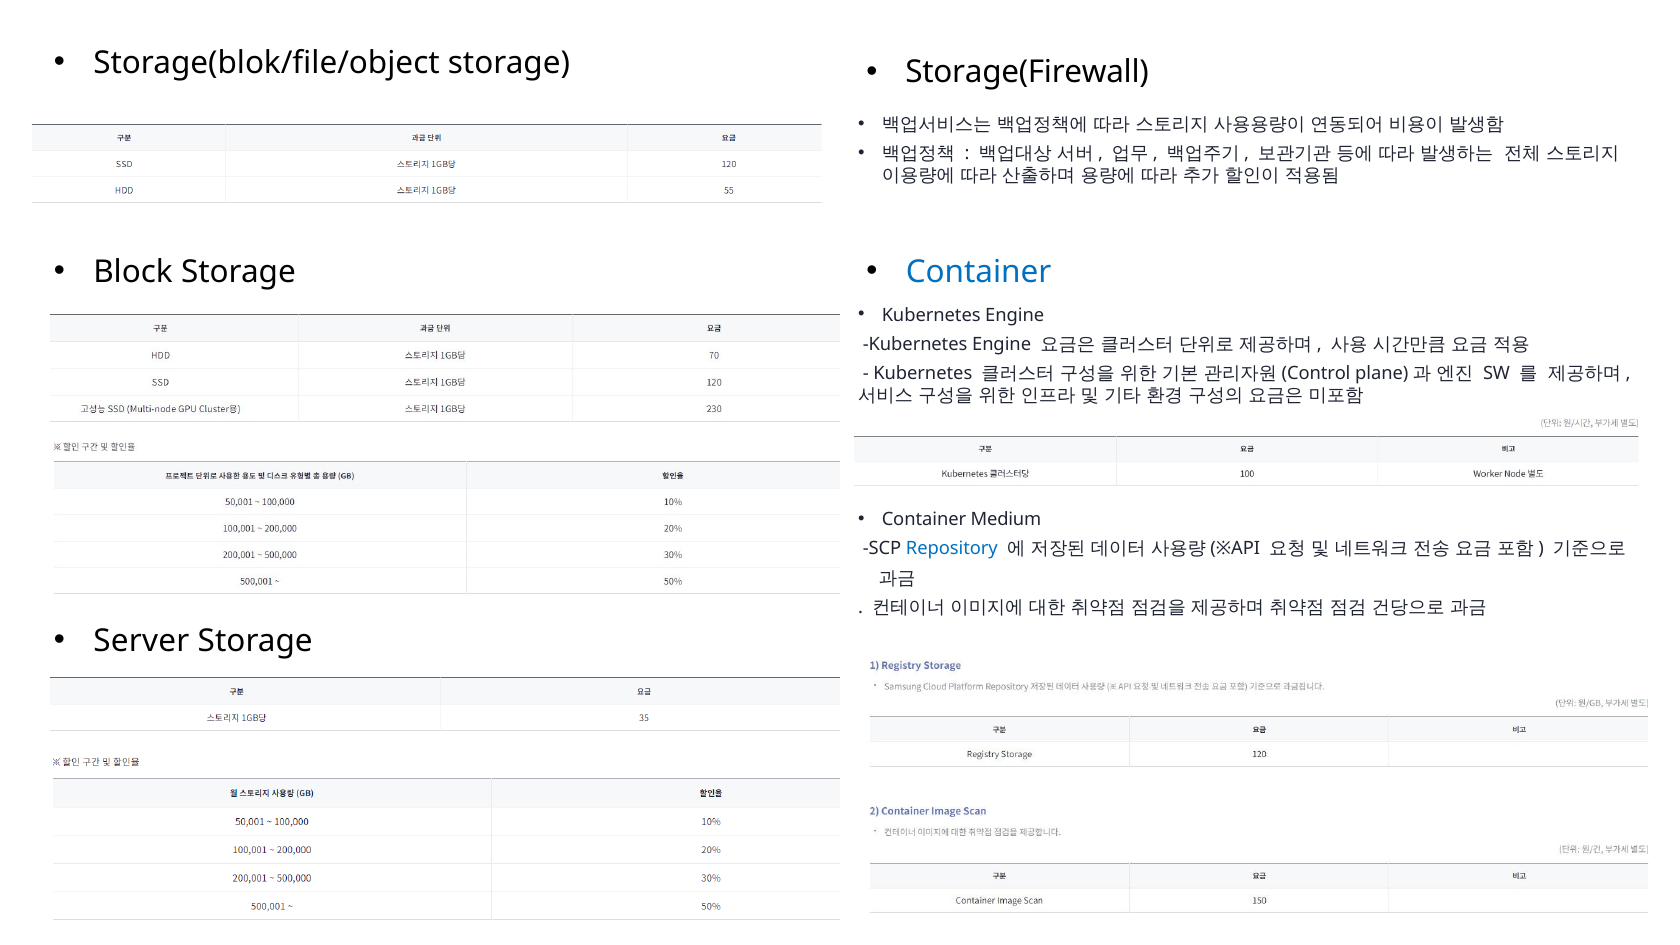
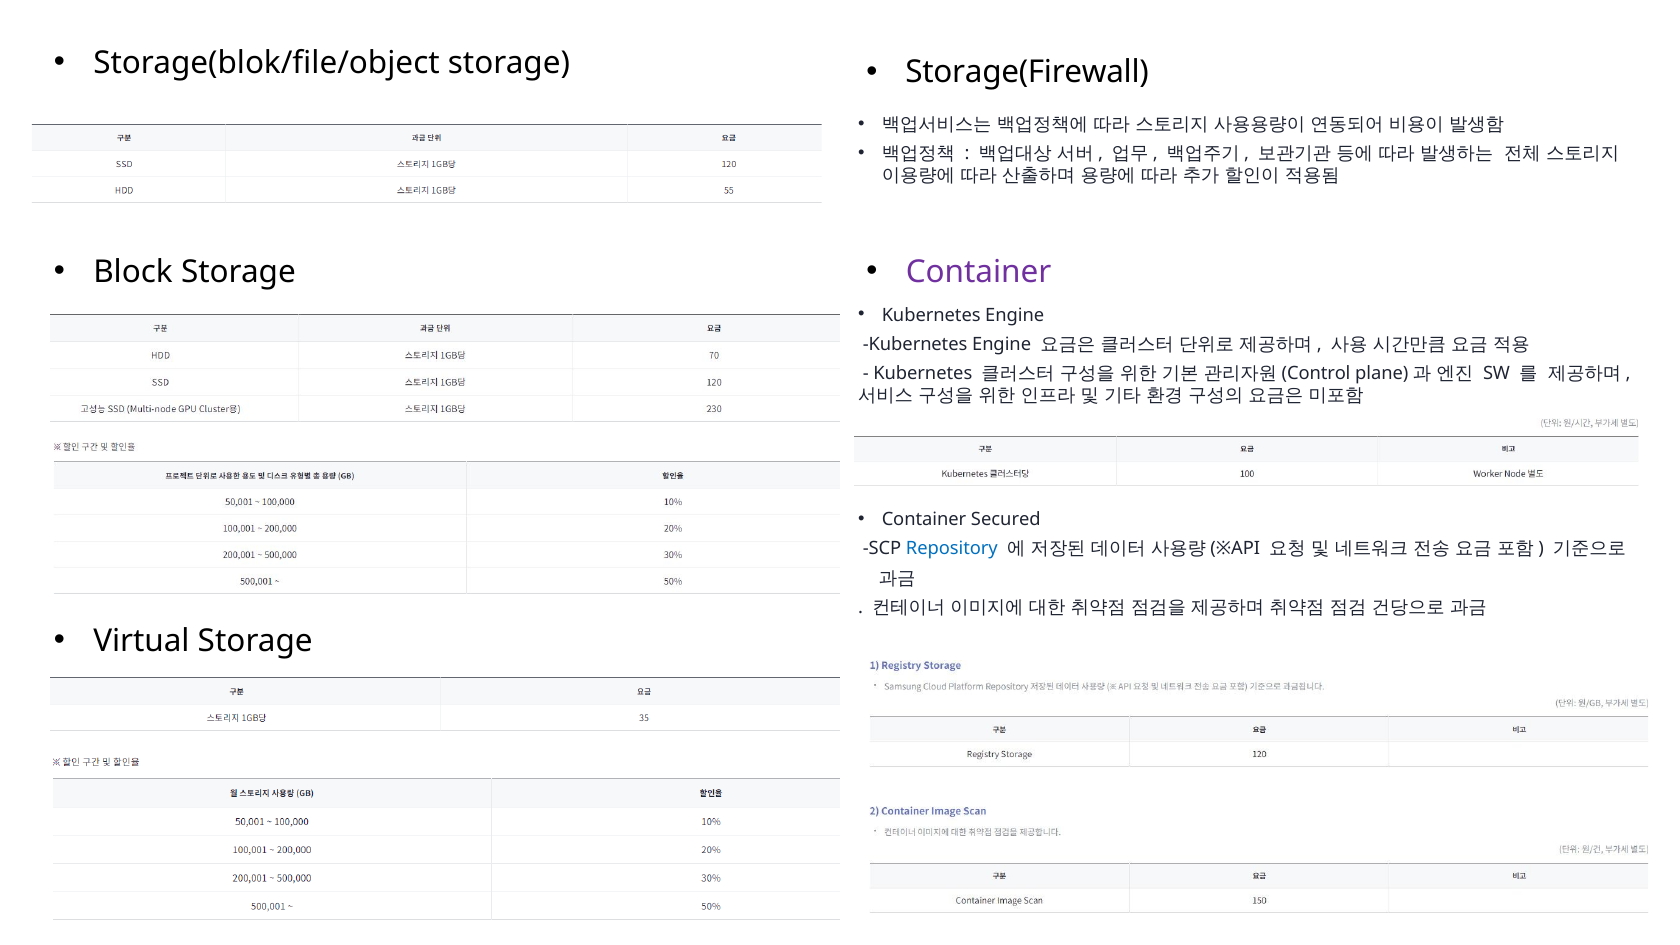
Container at (979, 272) colour: blue -> purple
Medium: Medium -> Secured
Server: Server -> Virtual
